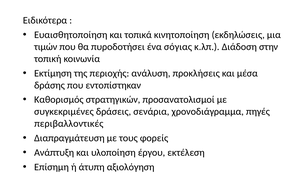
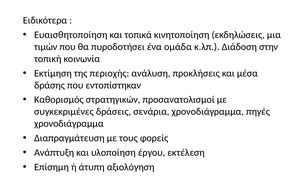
σόγιας: σόγιας -> ομάδα
περιβαλλοντικές at (69, 124): περιβαλλοντικές -> χρονοδιάγραμμα
